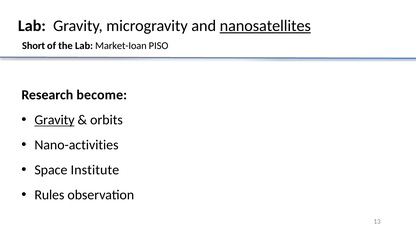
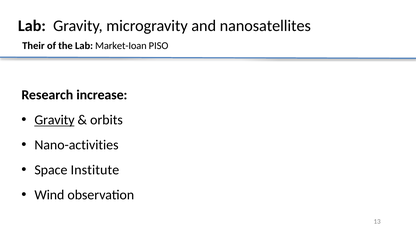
nanosatellites underline: present -> none
Short: Short -> Their
become: become -> increase
Rules: Rules -> Wind
